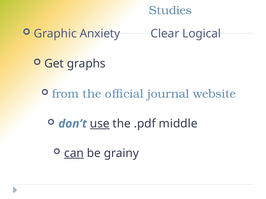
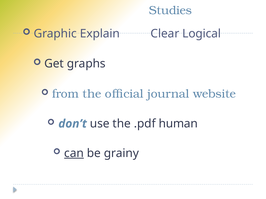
Anxiety: Anxiety -> Explain
use underline: present -> none
middle: middle -> human
